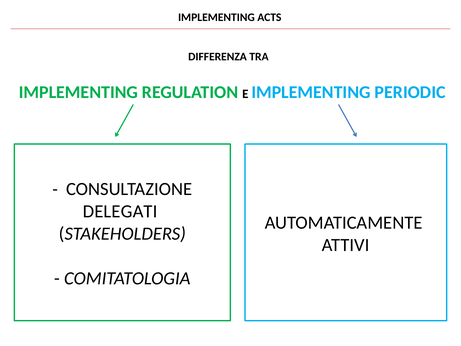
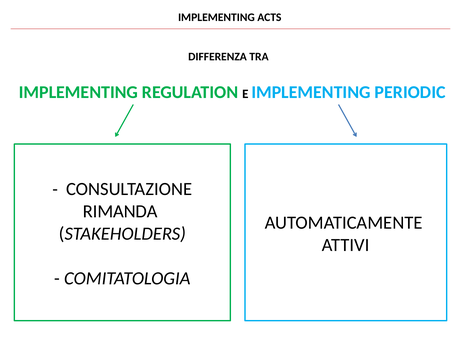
DELEGATI: DELEGATI -> RIMANDA
